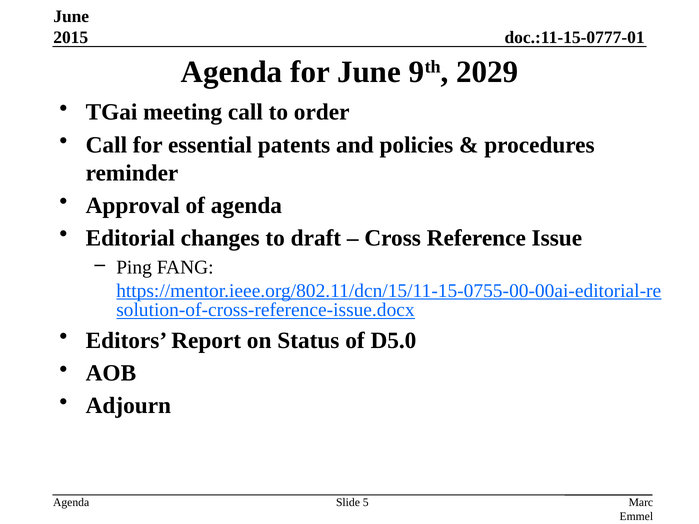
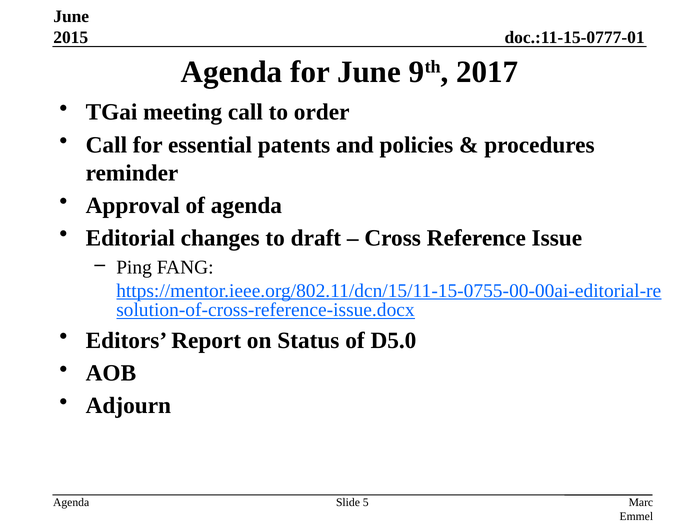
2029: 2029 -> 2017
